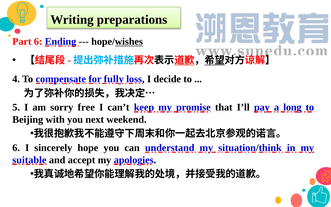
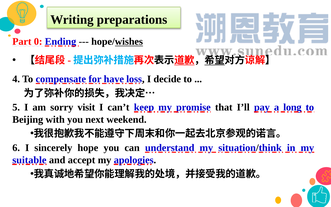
Part 6: 6 -> 0
fully: fully -> have
free: free -> visit
